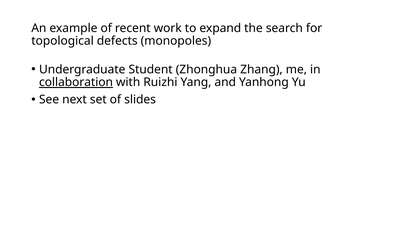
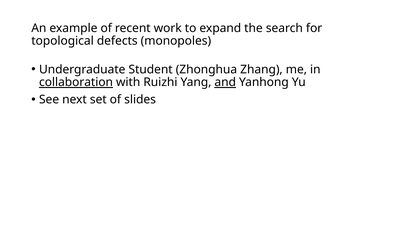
and underline: none -> present
